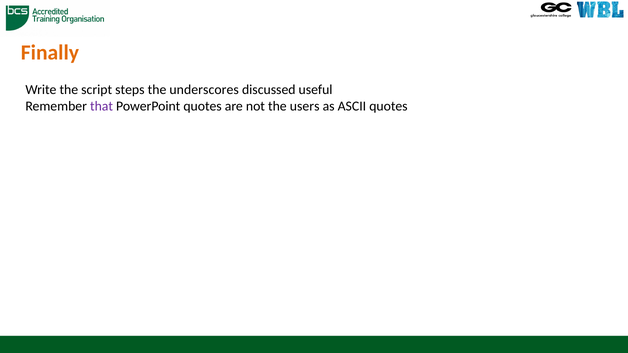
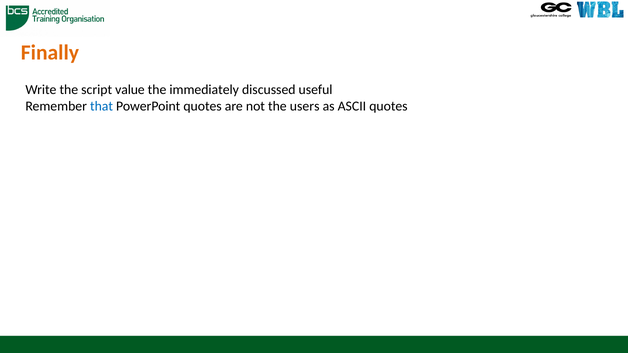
steps: steps -> value
underscores: underscores -> immediately
that colour: purple -> blue
